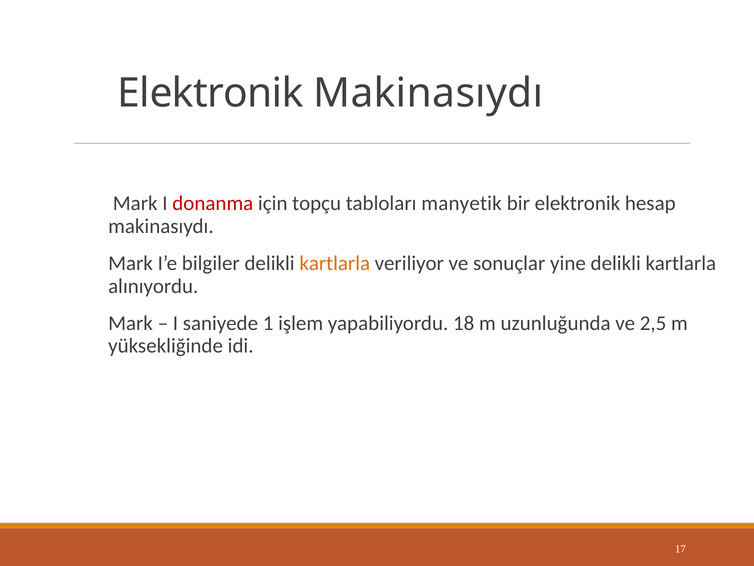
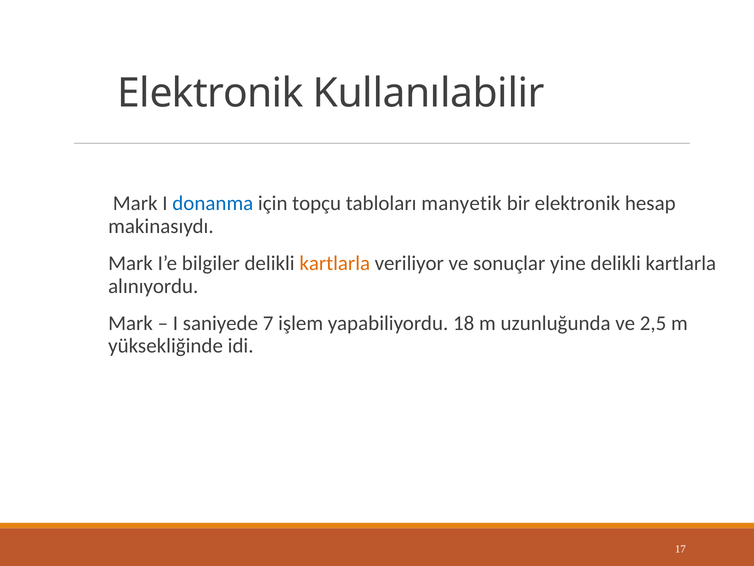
Elektronik Makinasıydı: Makinasıydı -> Kullanılabilir
donanma colour: red -> blue
1: 1 -> 7
